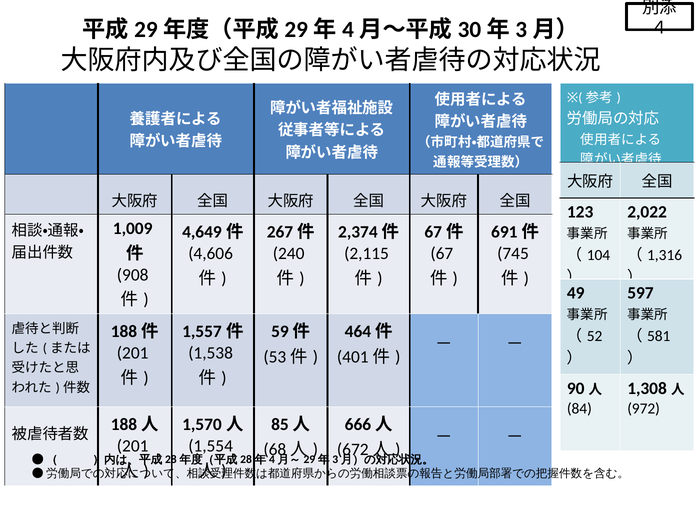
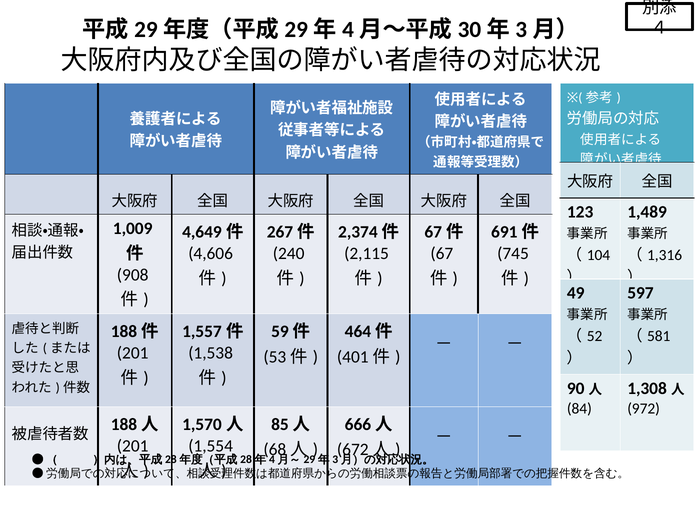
2,022: 2,022 -> 1,489
